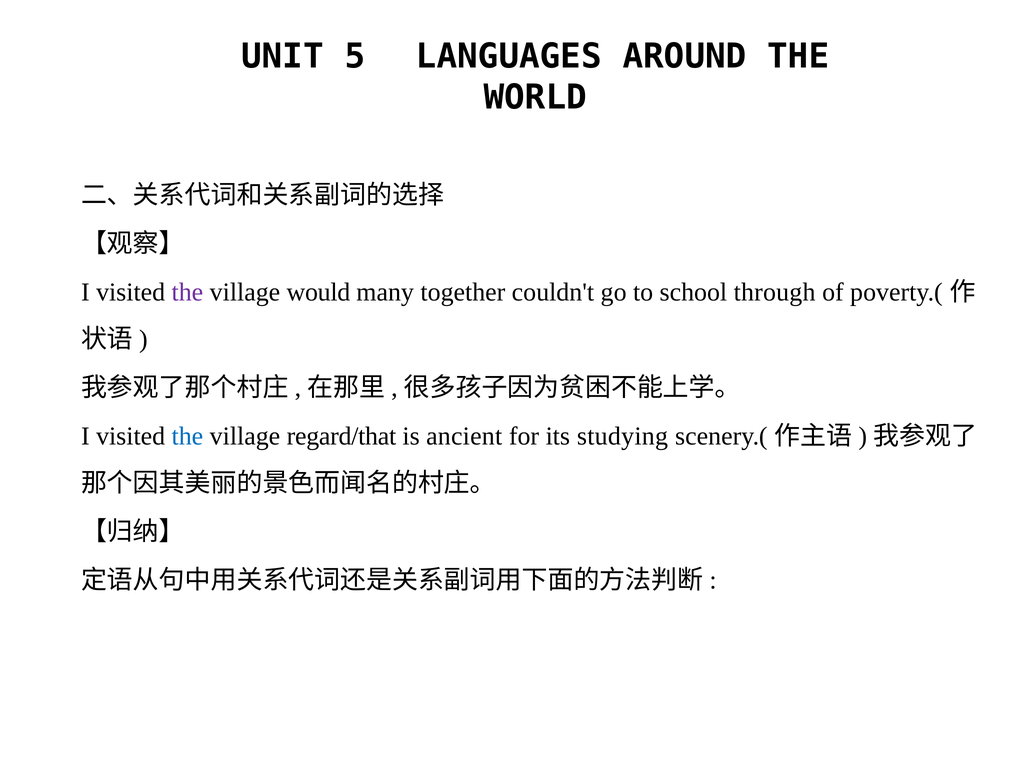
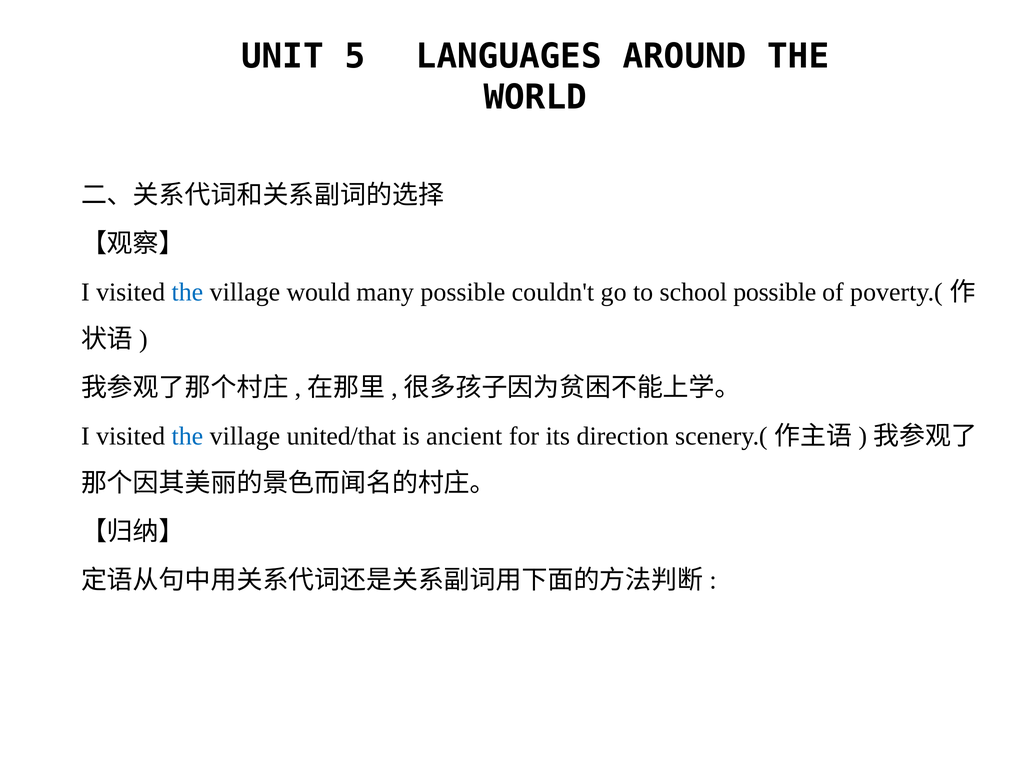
the at (187, 293) colour: purple -> blue
many together: together -> possible
school through: through -> possible
regard/that: regard/that -> united/that
studying: studying -> direction
